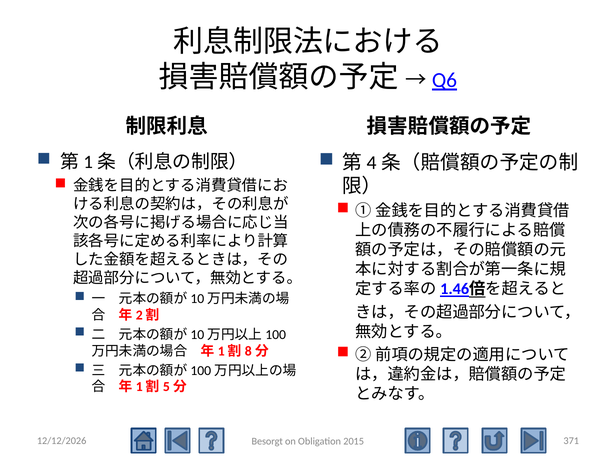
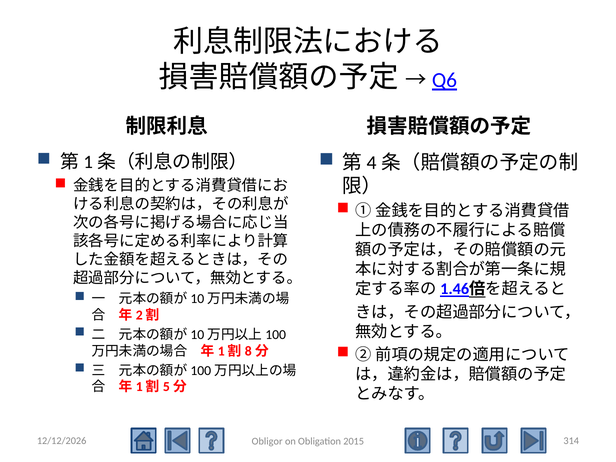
Besorgt: Besorgt -> Obligor
371: 371 -> 314
